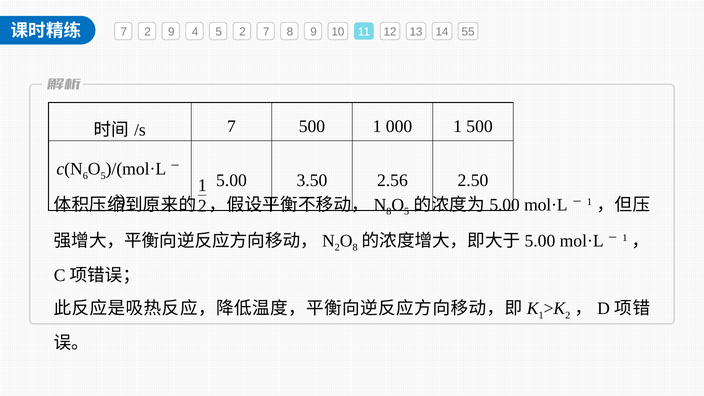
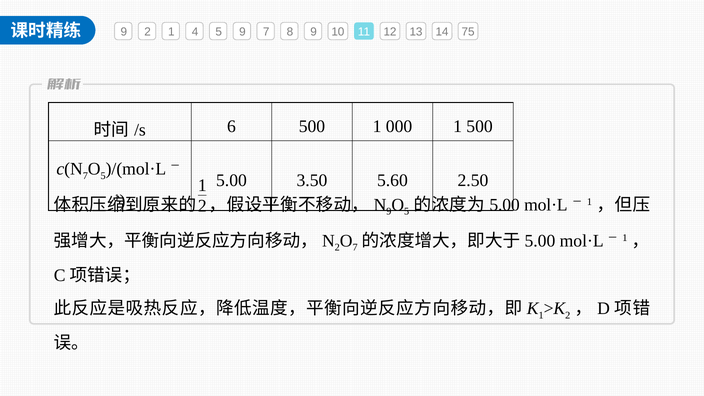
7 at (124, 32): 7 -> 9
2 9: 9 -> 1
5 2: 2 -> 9
55: 55 -> 75
7 at (231, 127): 7 -> 6
6 at (85, 176): 6 -> 7
2.56: 2.56 -> 5.60
8 at (389, 212): 8 -> 9
8 at (355, 248): 8 -> 7
